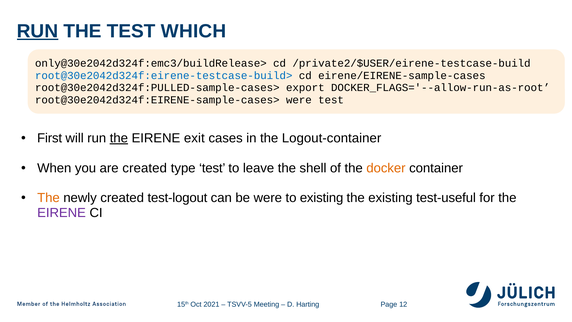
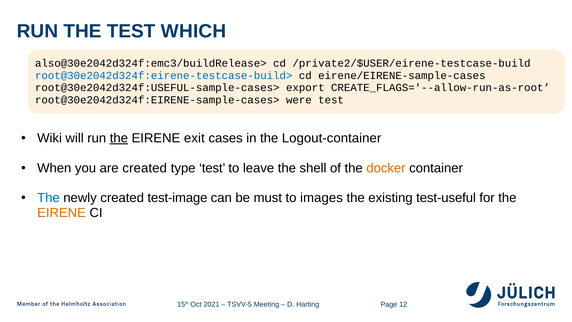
RUN at (38, 31) underline: present -> none
only@30e2042d324f:emc3/buildRelease>: only@30e2042d324f:emc3/buildRelease> -> also@30e2042d324f:emc3/buildRelease>
root@30e2042d324f:PULLED-sample-cases>: root@30e2042d324f:PULLED-sample-cases> -> root@30e2042d324f:USEFUL-sample-cases>
DOCKER_FLAGS='--allow-run-as-root: DOCKER_FLAGS='--allow-run-as-root -> CREATE_FLAGS='--allow-run-as-root
First: First -> Wiki
The at (48, 198) colour: orange -> blue
test-logout: test-logout -> test-image
be were: were -> must
to existing: existing -> images
EIRENE at (62, 213) colour: purple -> orange
